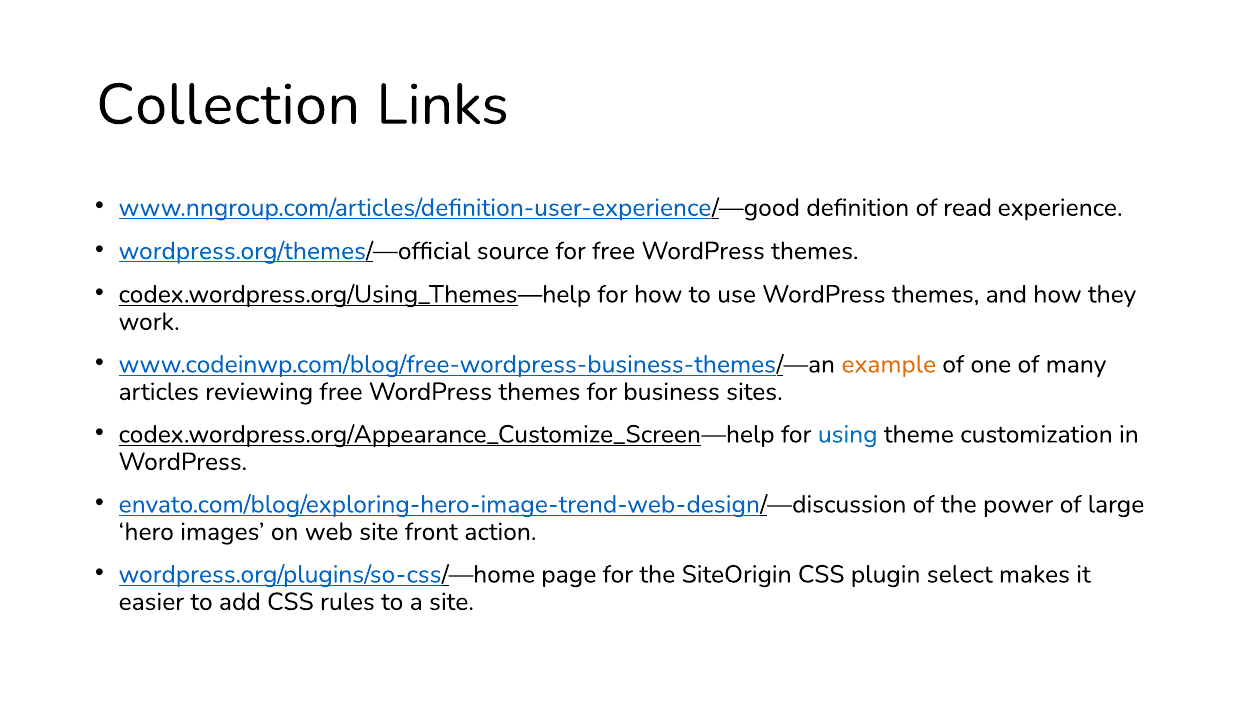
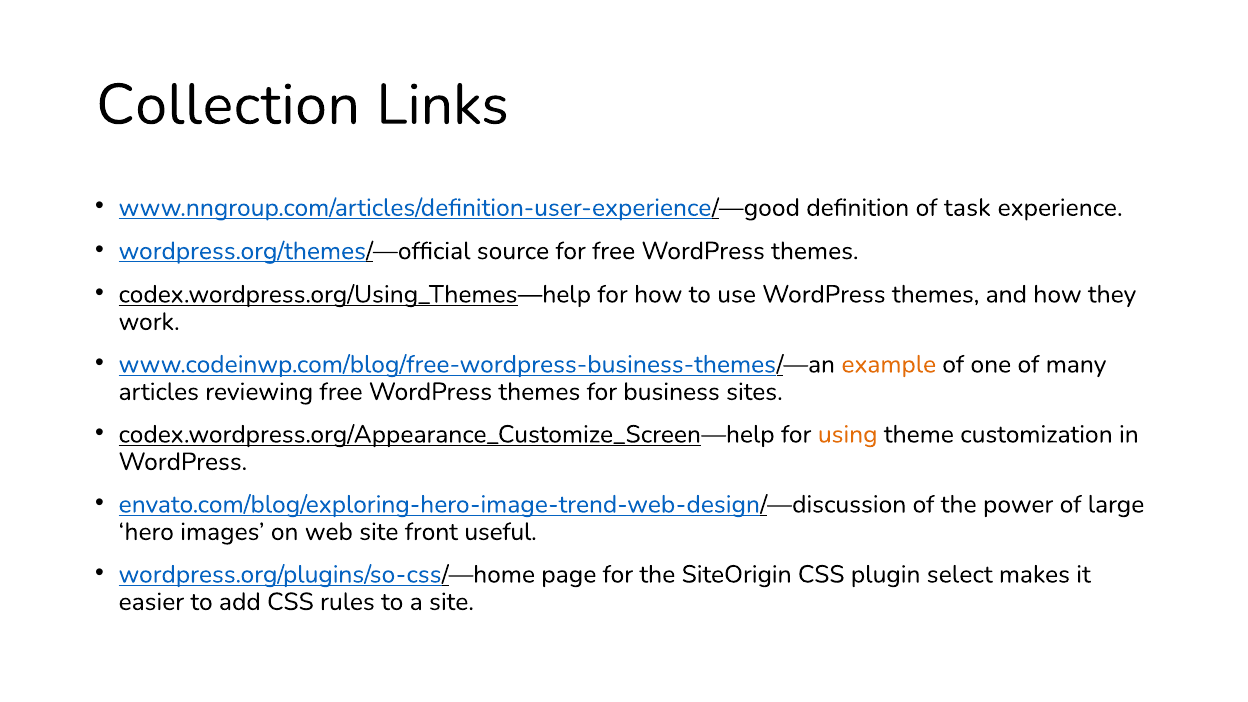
read: read -> task
using colour: blue -> orange
action: action -> useful
